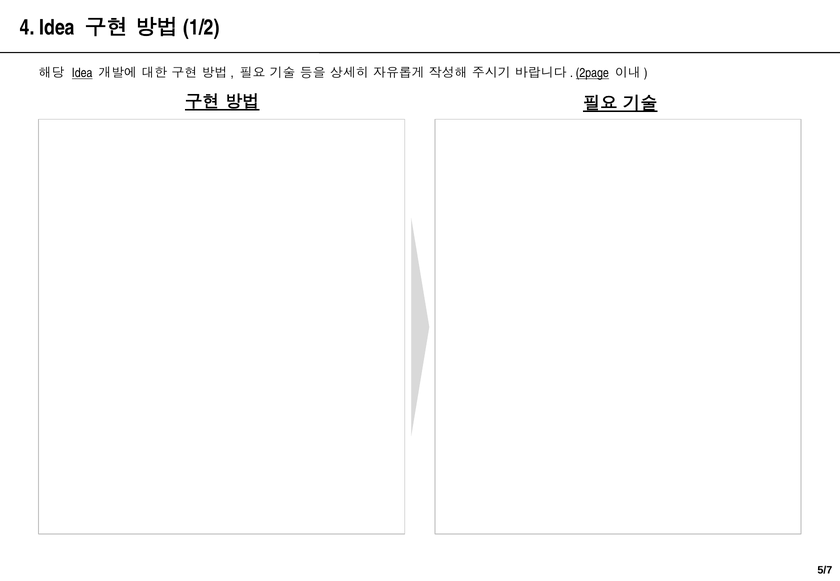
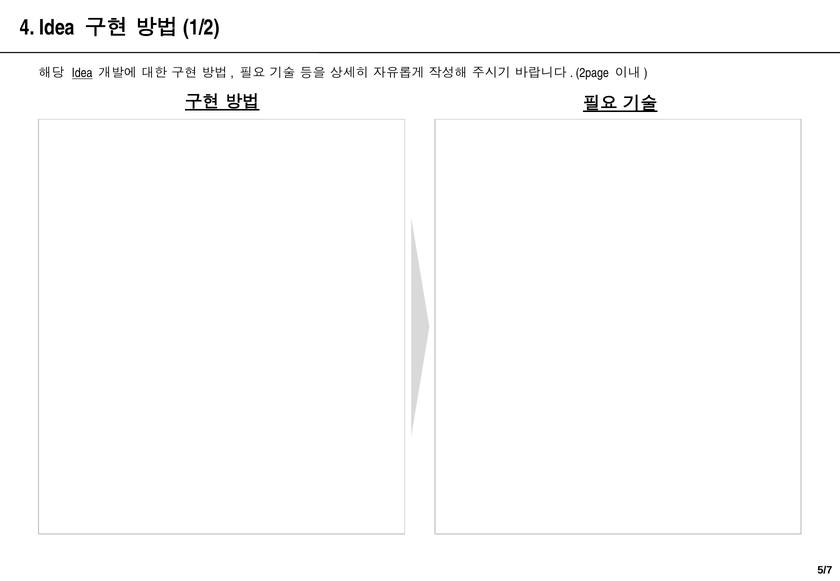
2page underline: present -> none
